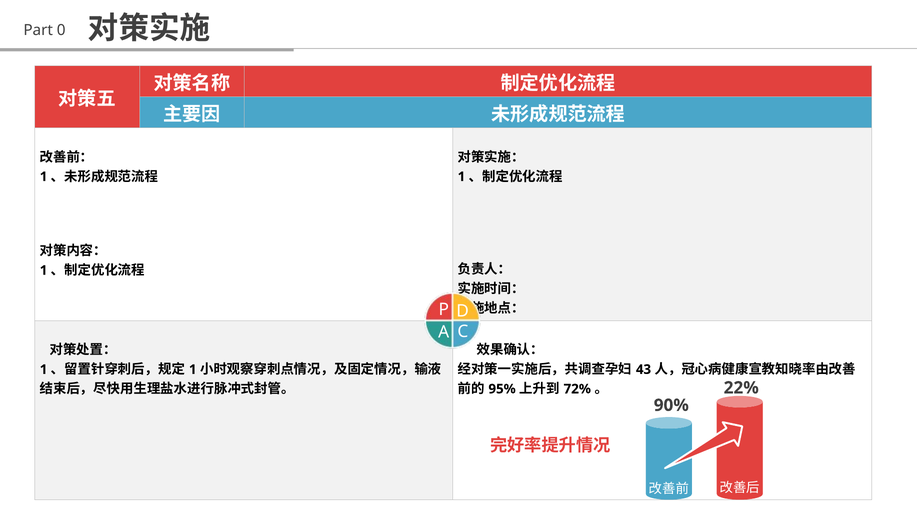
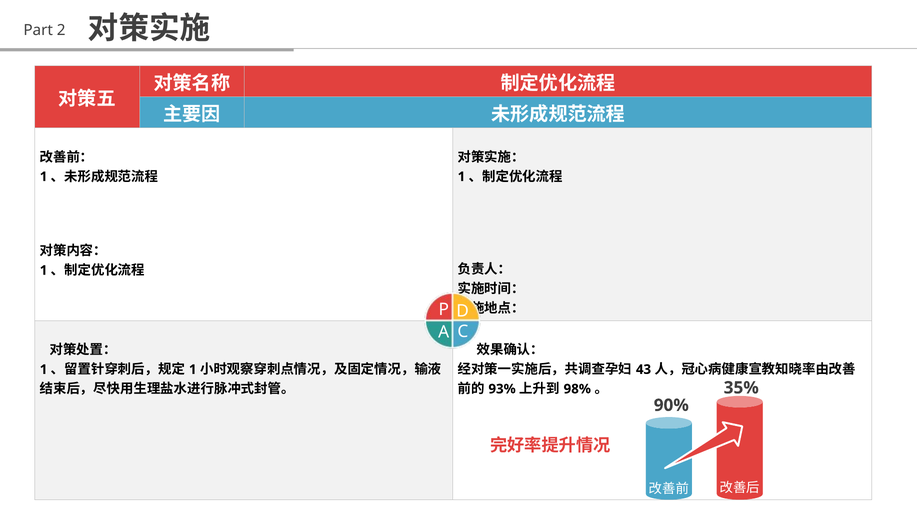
0: 0 -> 2
95%: 95% -> 93%
72%: 72% -> 98%
22%: 22% -> 35%
